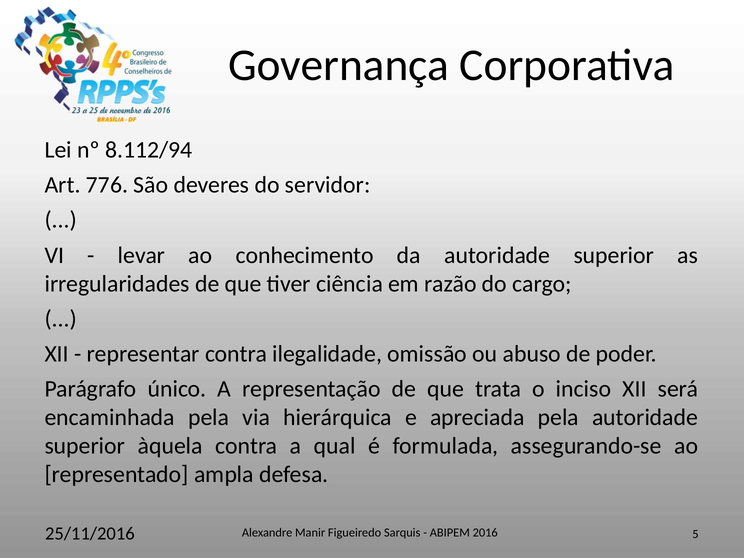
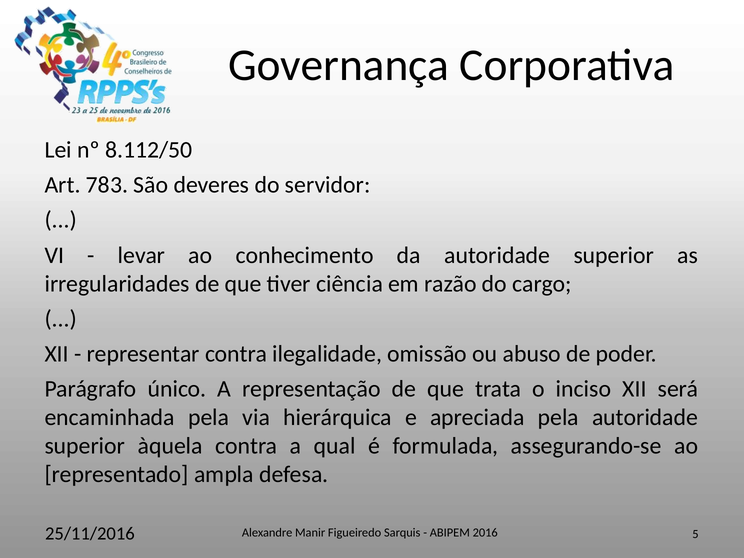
8.112/94: 8.112/94 -> 8.112/50
776: 776 -> 783
